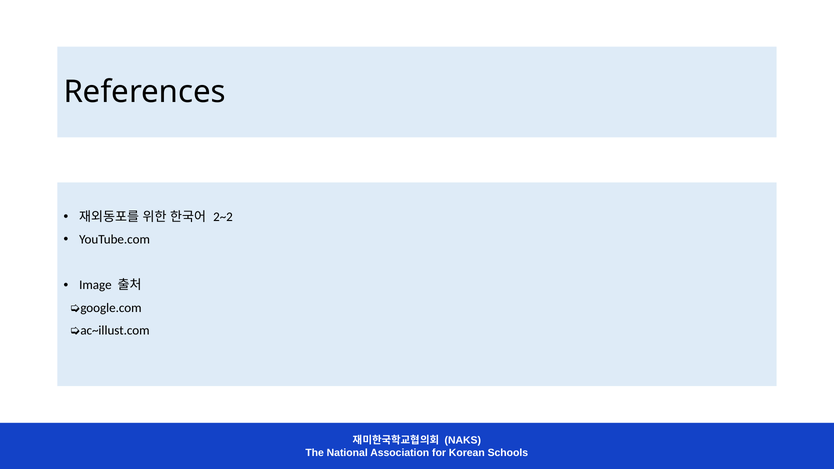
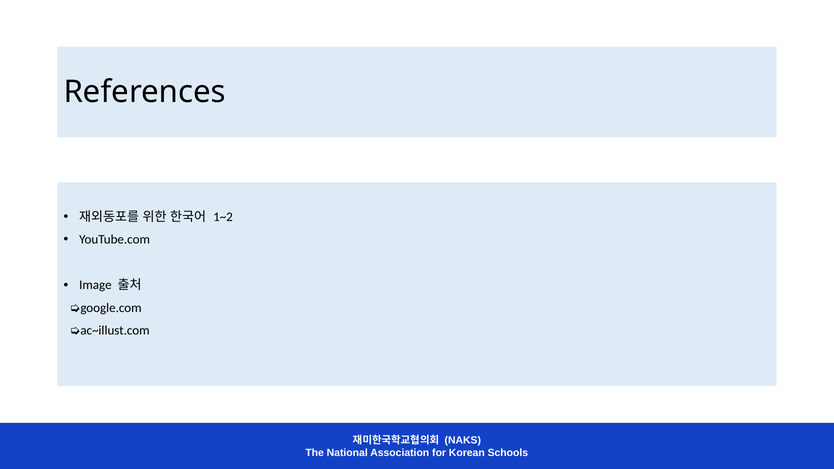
2~2: 2~2 -> 1~2
